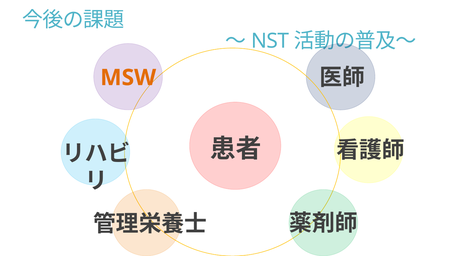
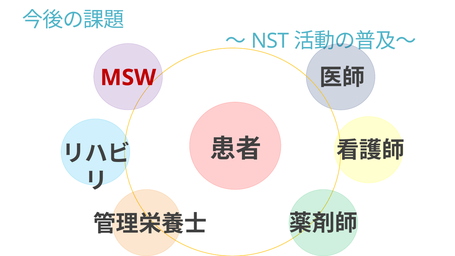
MSW colour: orange -> red
